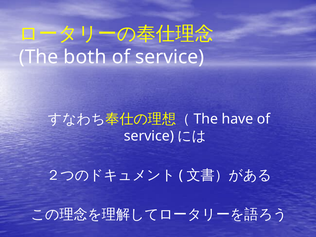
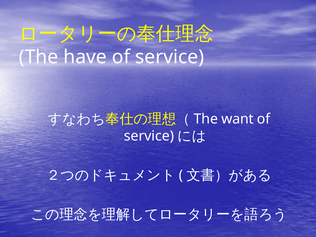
both: both -> have
have: have -> want
